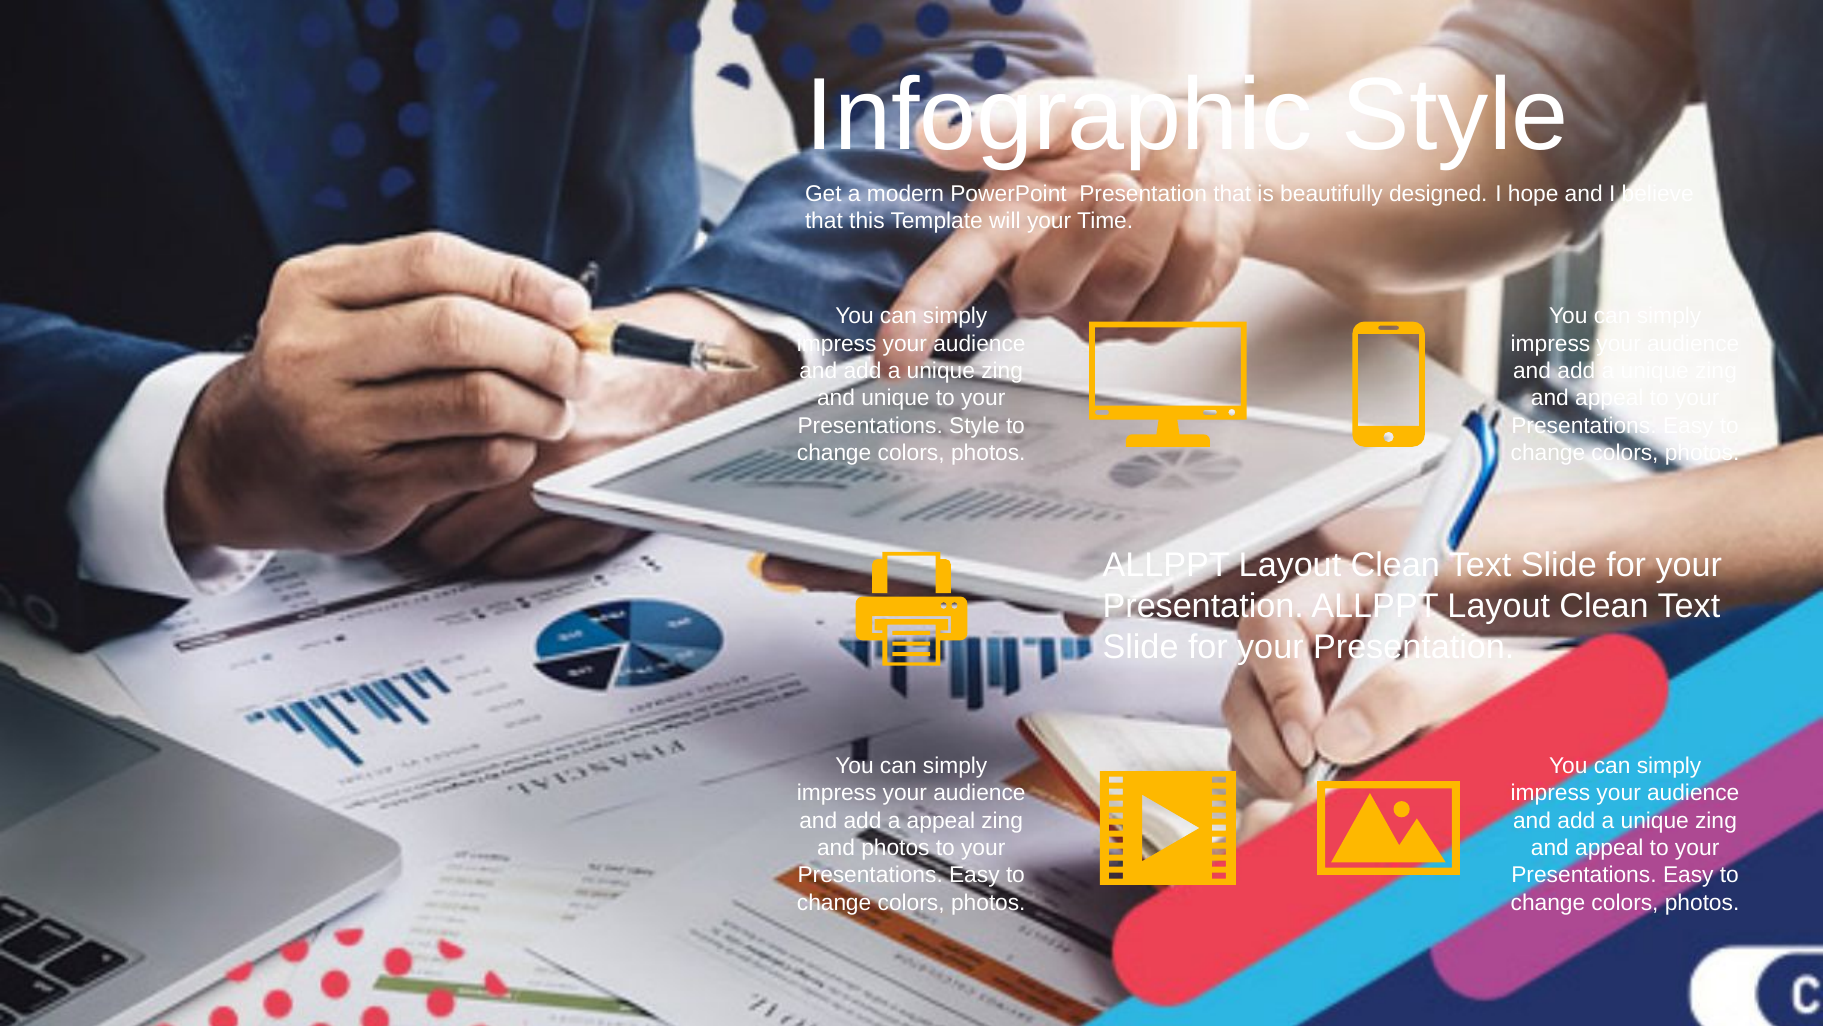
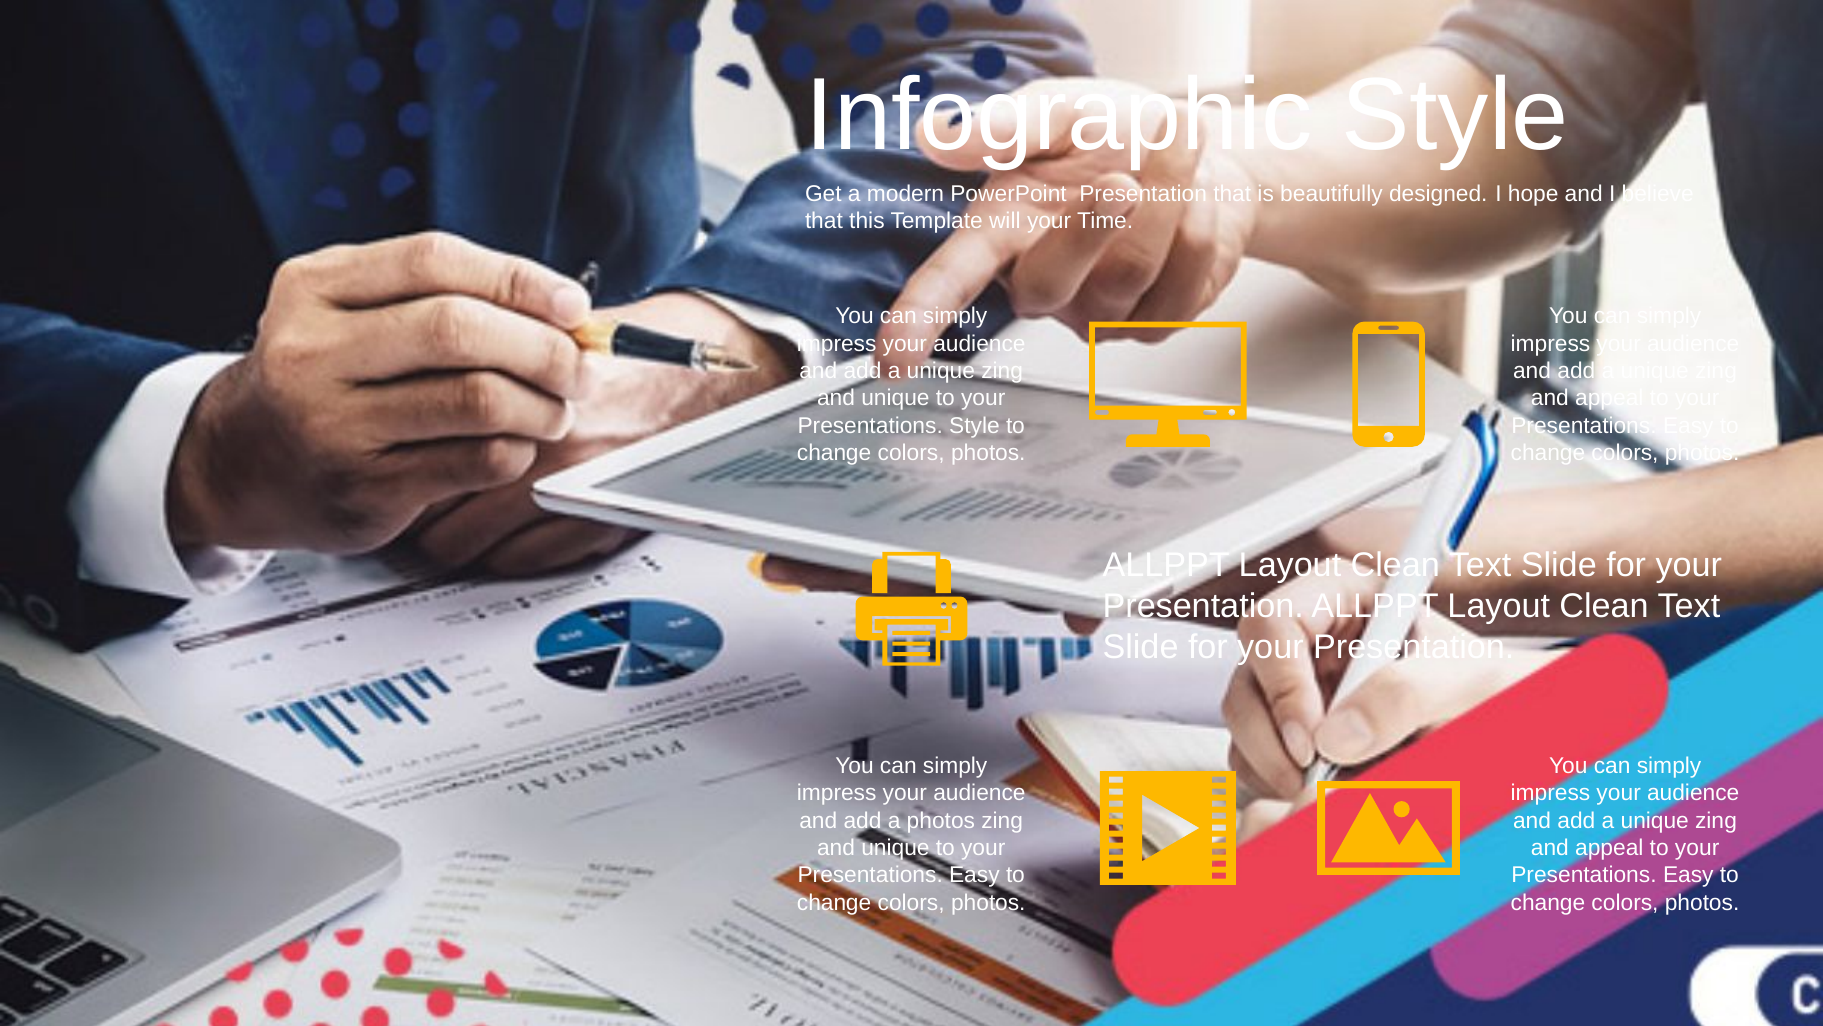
a appeal: appeal -> photos
photos at (895, 847): photos -> unique
